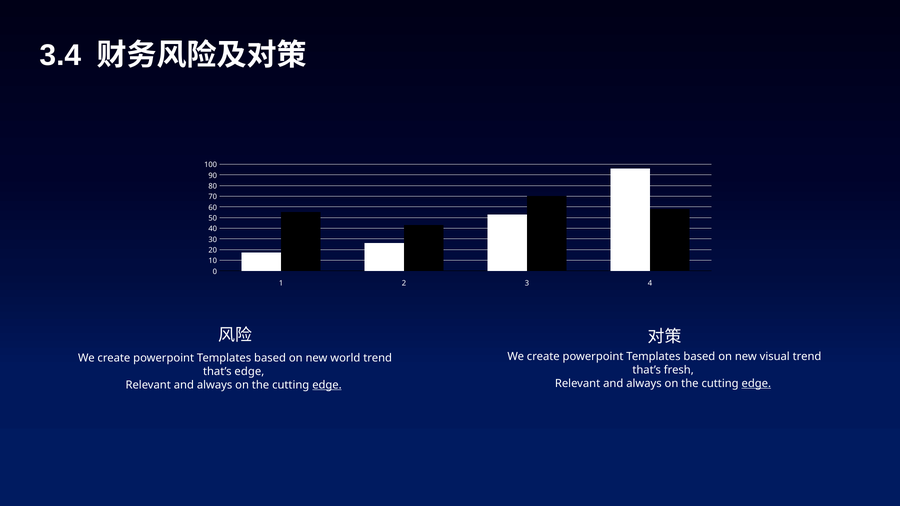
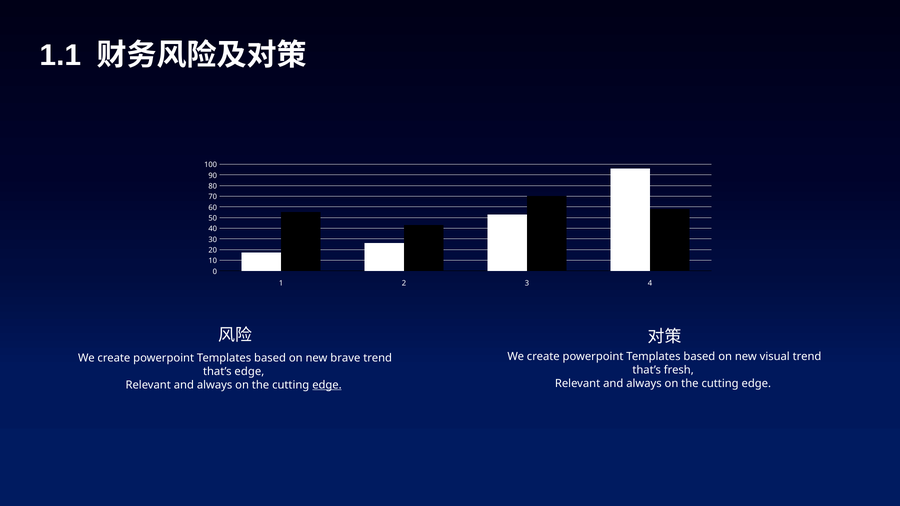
3.4: 3.4 -> 1.1
world: world -> brave
edge at (756, 384) underline: present -> none
